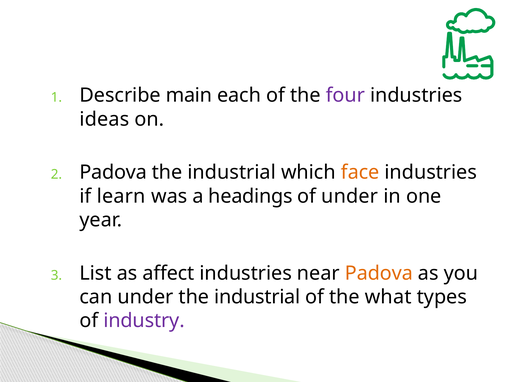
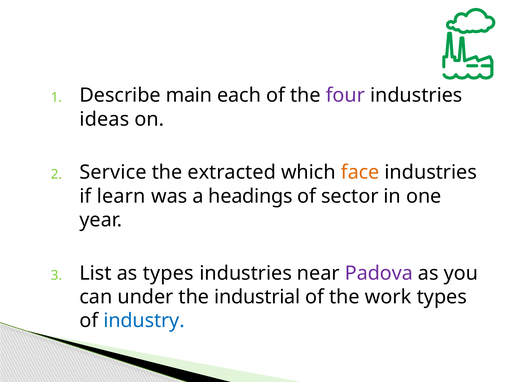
Padova at (113, 173): Padova -> Service
industrial at (232, 173): industrial -> extracted
of under: under -> sector
as affect: affect -> types
Padova at (379, 274) colour: orange -> purple
what: what -> work
industry colour: purple -> blue
